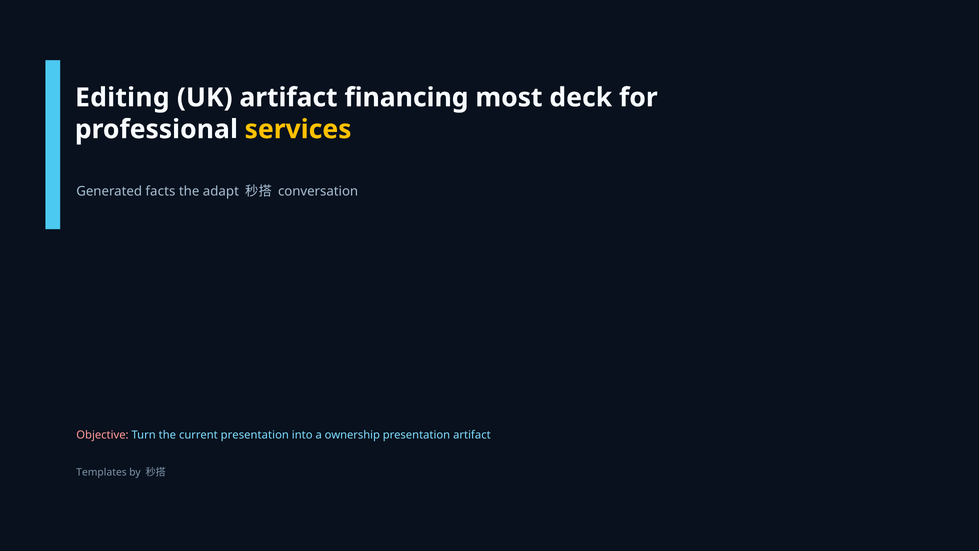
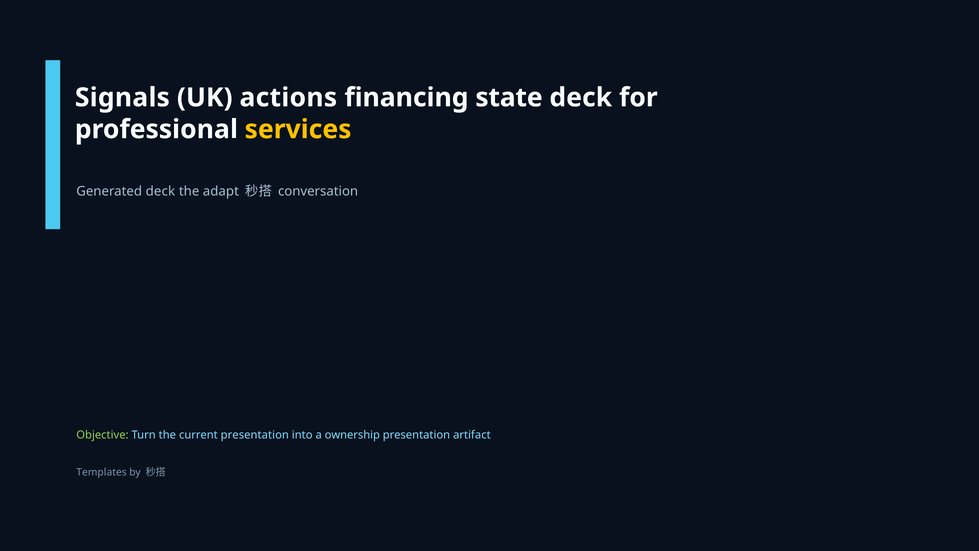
Editing: Editing -> Signals
UK artifact: artifact -> actions
most: most -> state
Generated facts: facts -> deck
Objective colour: pink -> light green
